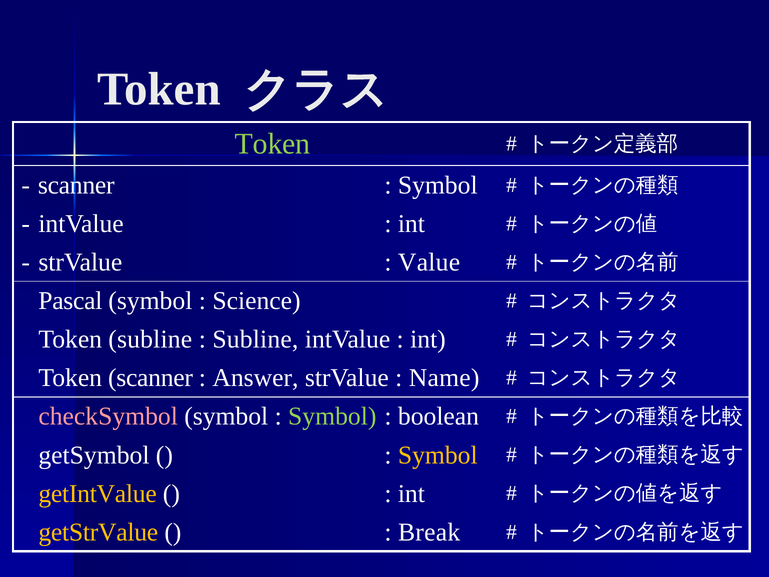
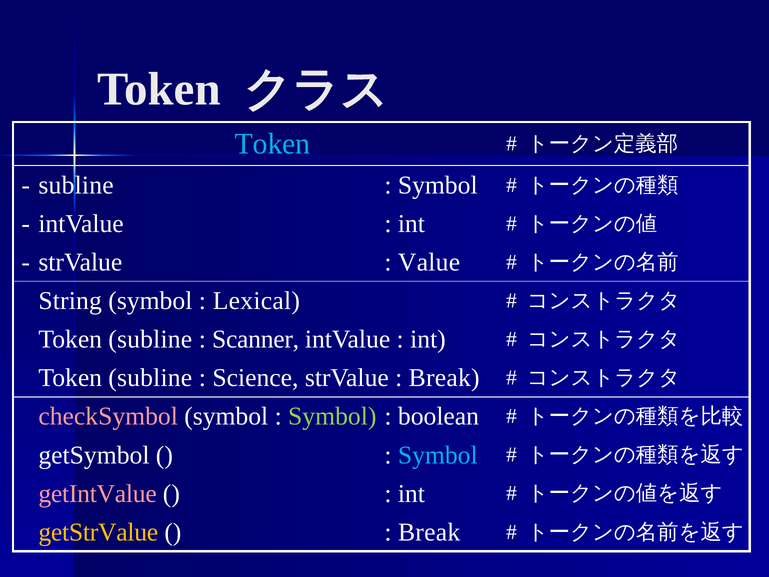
Token at (272, 144) colour: light green -> light blue
scanner at (76, 185): scanner -> subline
Pascal: Pascal -> String
Science: Science -> Lexical
Subline at (255, 339): Subline -> Scanner
scanner at (150, 378): scanner -> subline
Answer: Answer -> Science
Name at (444, 378): Name -> Break
Symbol at (438, 455) colour: yellow -> light blue
getIntValue colour: yellow -> pink
